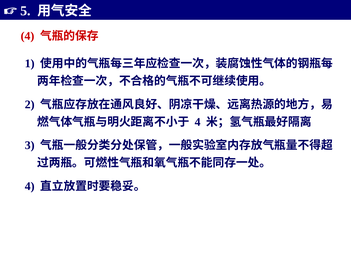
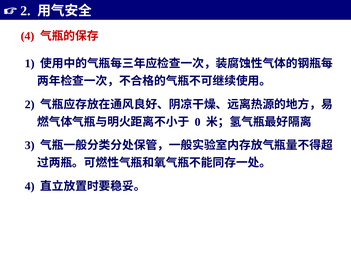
5 at (25, 11): 5 -> 2
4 at (198, 122): 4 -> 0
